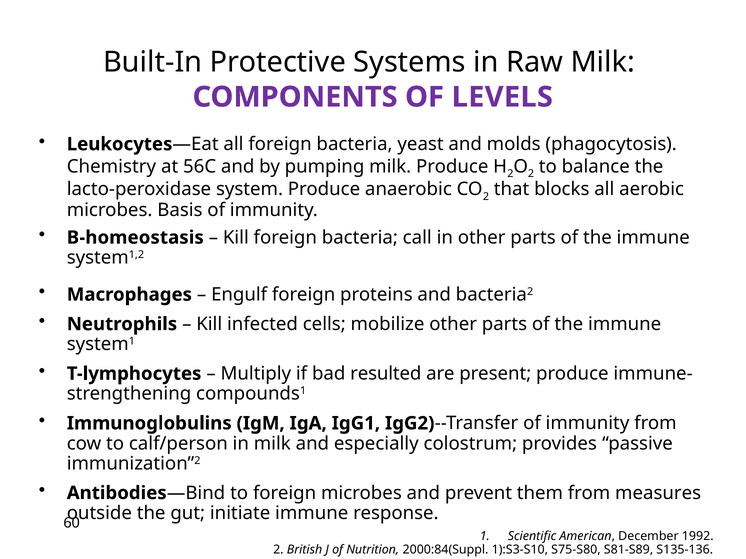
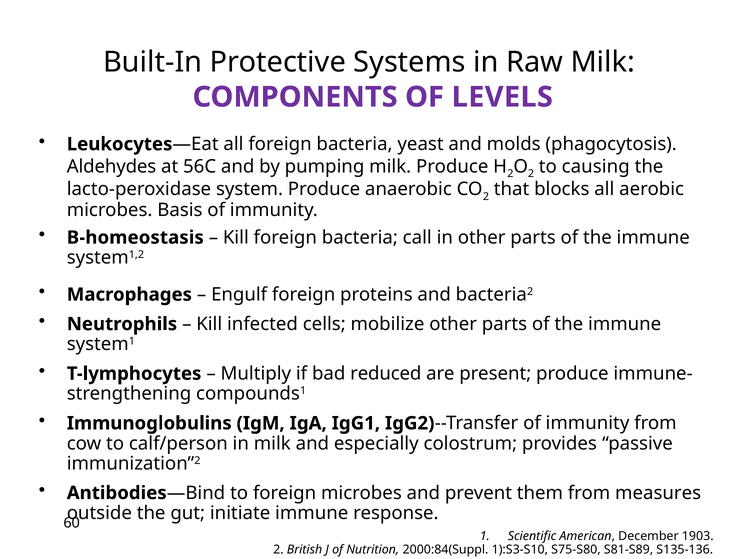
Chemistry: Chemistry -> Aldehydes
balance: balance -> causing
resulted: resulted -> reduced
1992: 1992 -> 1903
